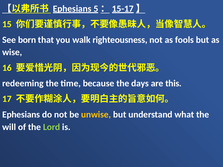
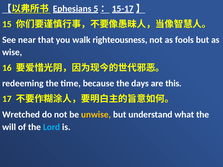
born: born -> near
Ephesians at (21, 115): Ephesians -> Wretched
Lord colour: light green -> light blue
